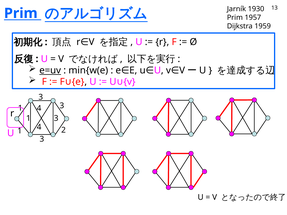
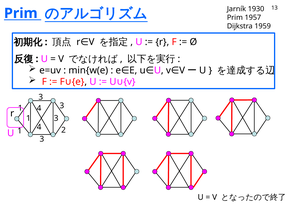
e=uv underline: present -> none
